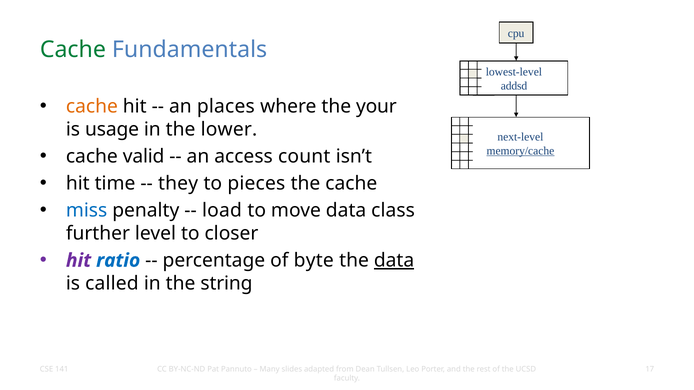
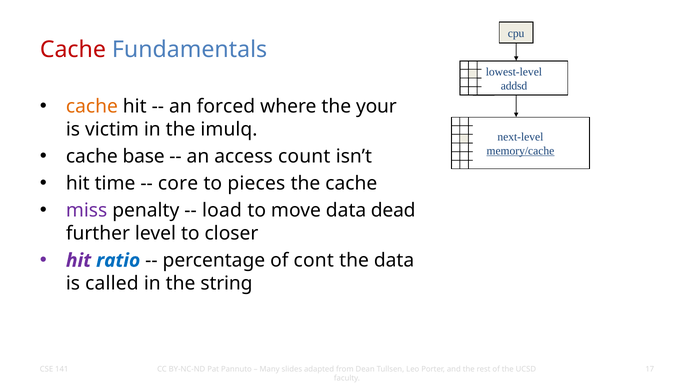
Cache at (73, 50) colour: green -> red
places: places -> forced
usage: usage -> victim
lower: lower -> imulq
valid: valid -> base
they: they -> core
miss colour: blue -> purple
class: class -> dead
byte: byte -> cont
data at (394, 261) underline: present -> none
